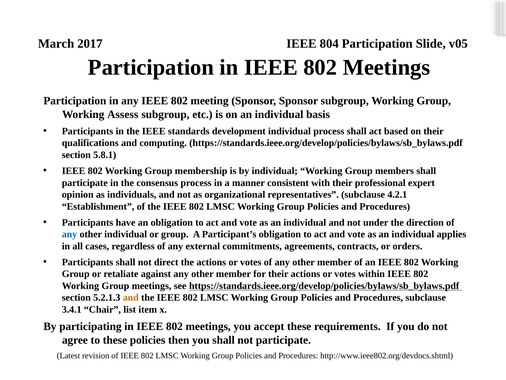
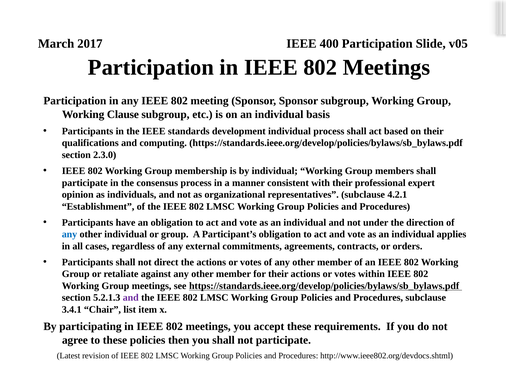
804: 804 -> 400
Assess: Assess -> Clause
5.8.1: 5.8.1 -> 2.3.0
and at (131, 297) colour: orange -> purple
